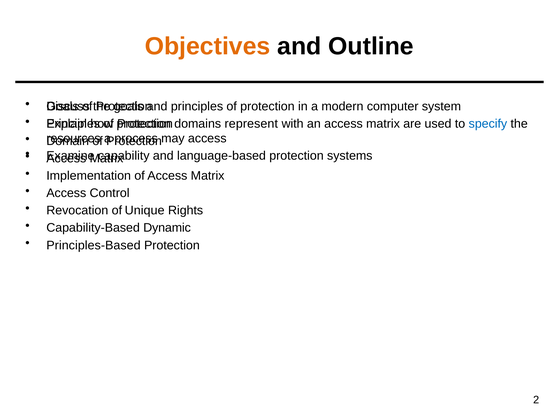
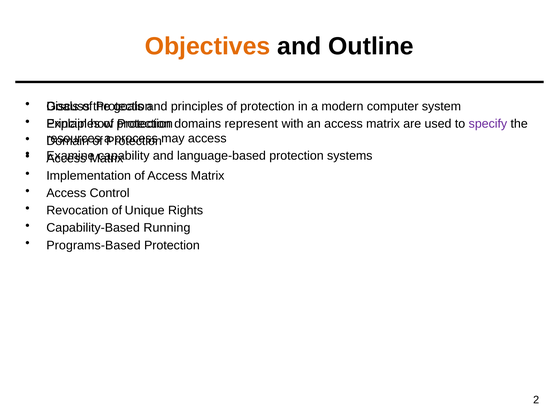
specify colour: blue -> purple
Dynamic: Dynamic -> Running
Principles-Based: Principles-Based -> Programs-Based
